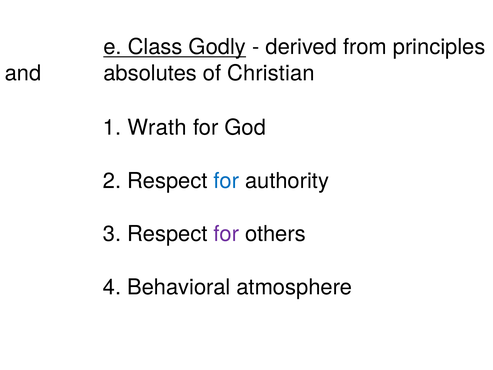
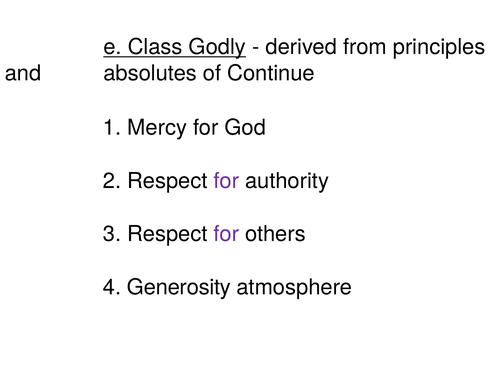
Christian: Christian -> Continue
Wrath: Wrath -> Mercy
for at (226, 181) colour: blue -> purple
Behavioral: Behavioral -> Generosity
